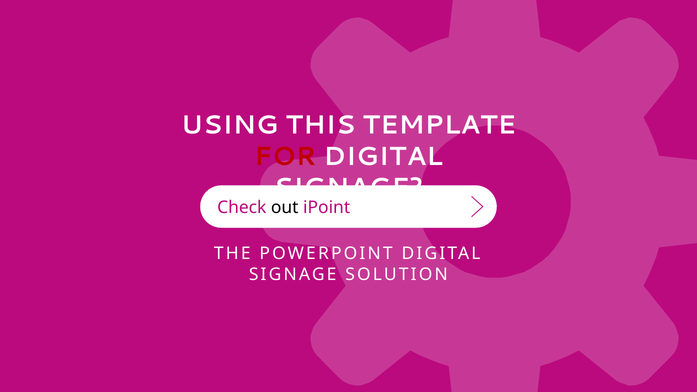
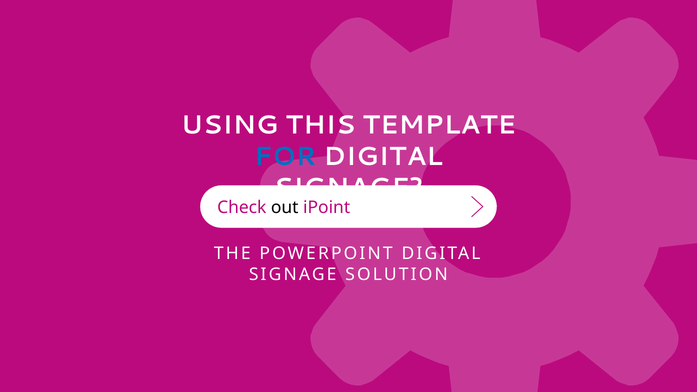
FOR colour: red -> blue
